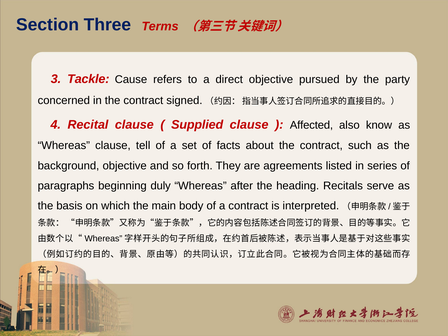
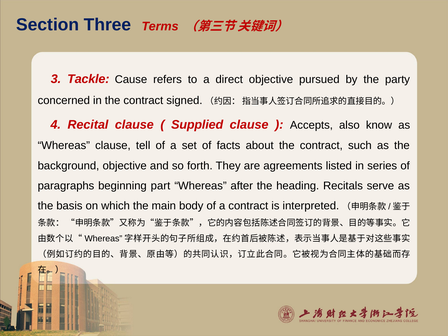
Affected: Affected -> Accepts
duly: duly -> part
